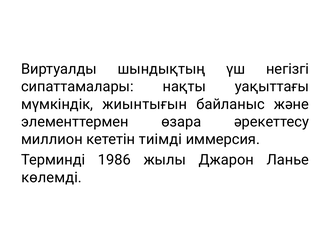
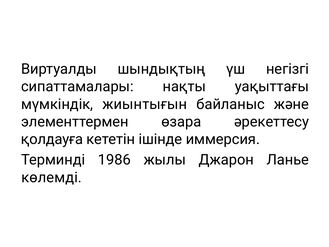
миллион: миллион -> қолдауға
тиімді: тиімді -> ішінде
